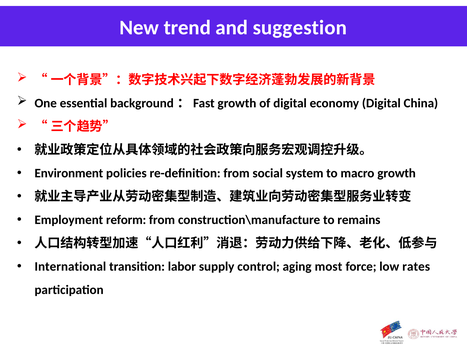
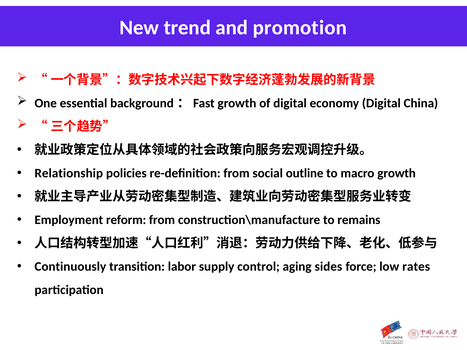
suggestion: suggestion -> promotion
Environment: Environment -> Relationship
system: system -> outline
International: International -> Continuously
most: most -> sides
